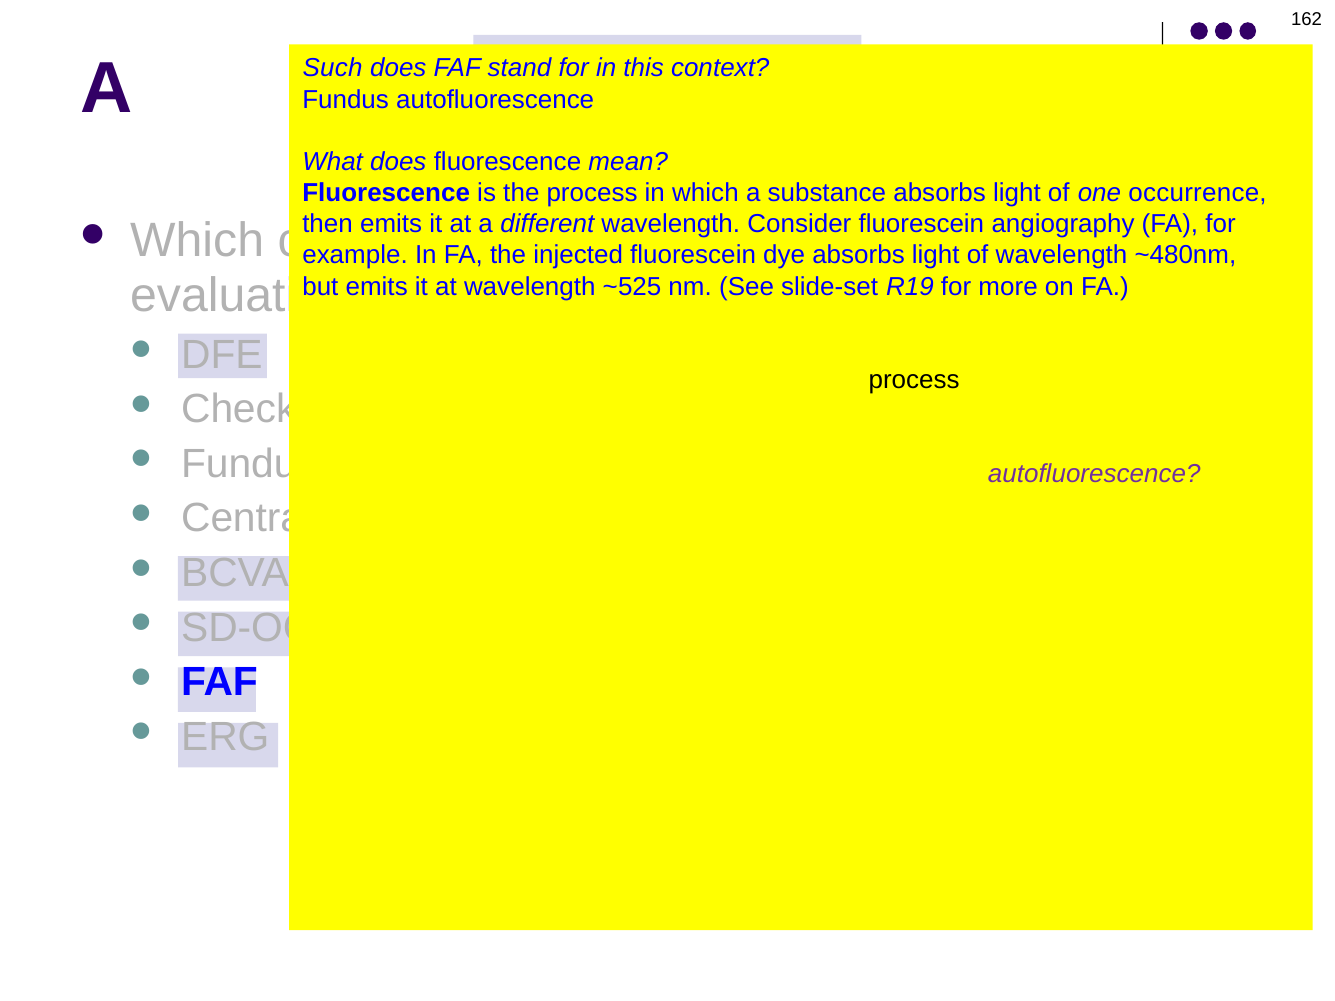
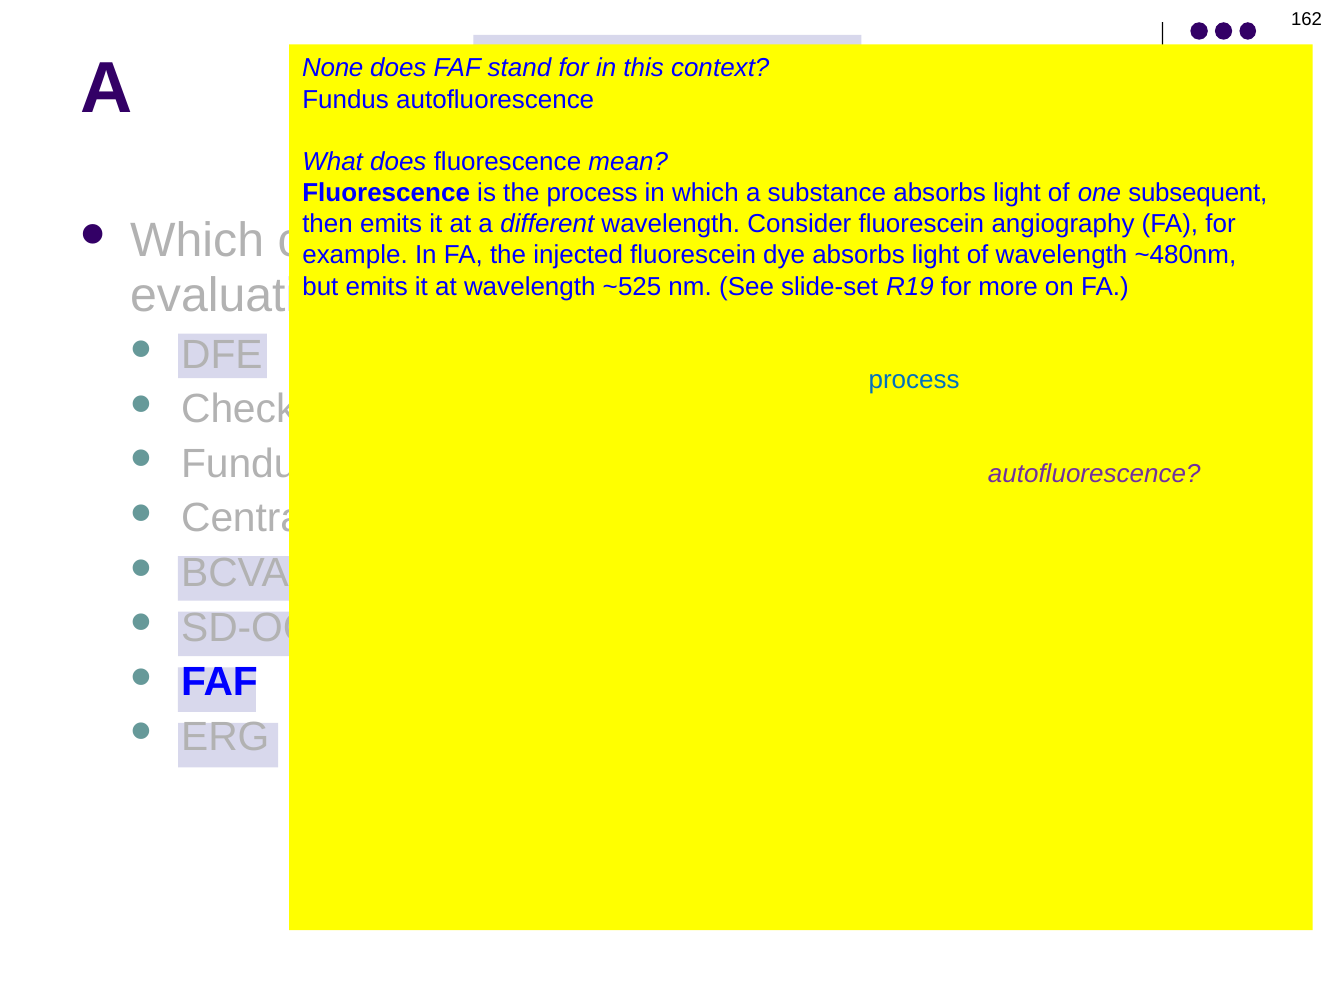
Such at (333, 68): Such -> None
one occurrence: occurrence -> subsequent
process at (914, 380) colour: black -> blue
